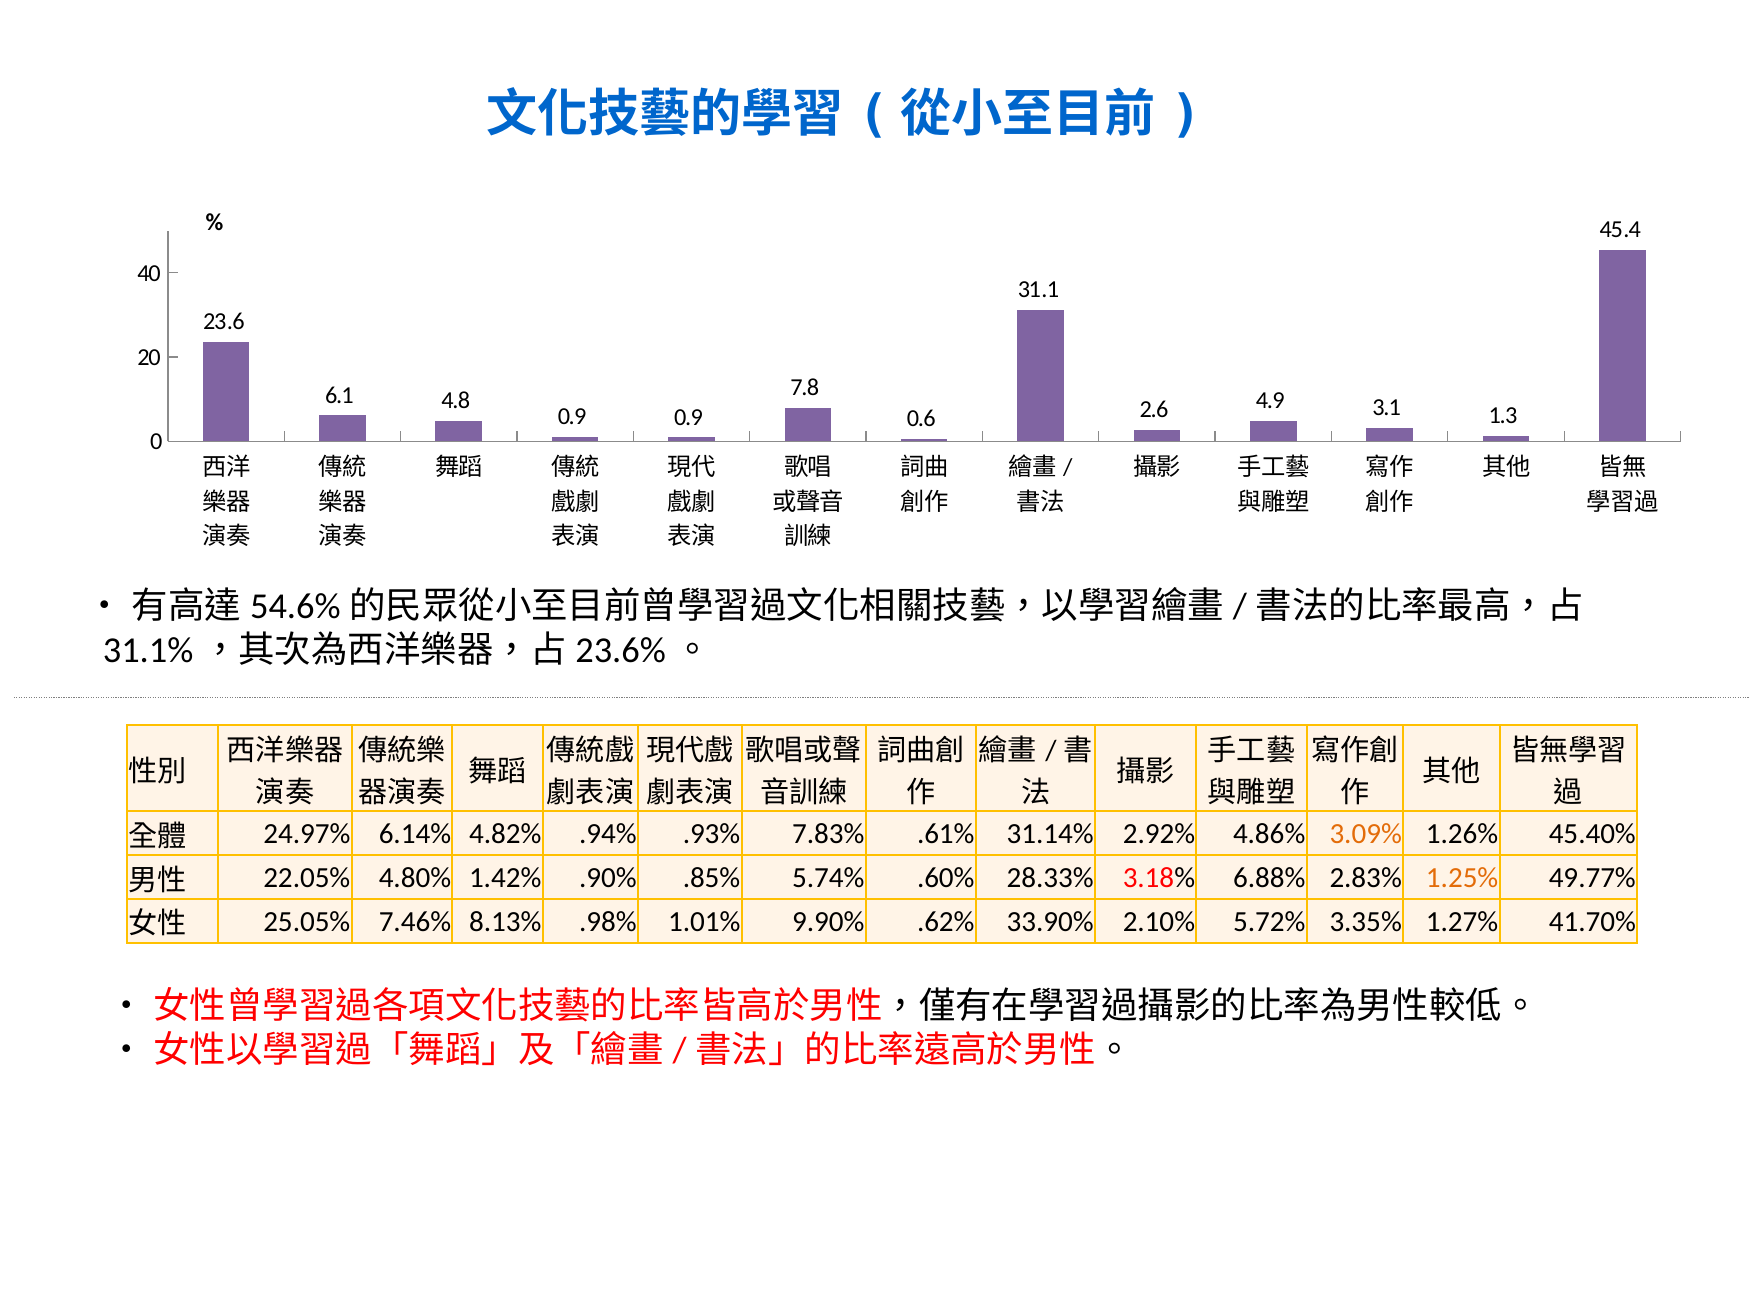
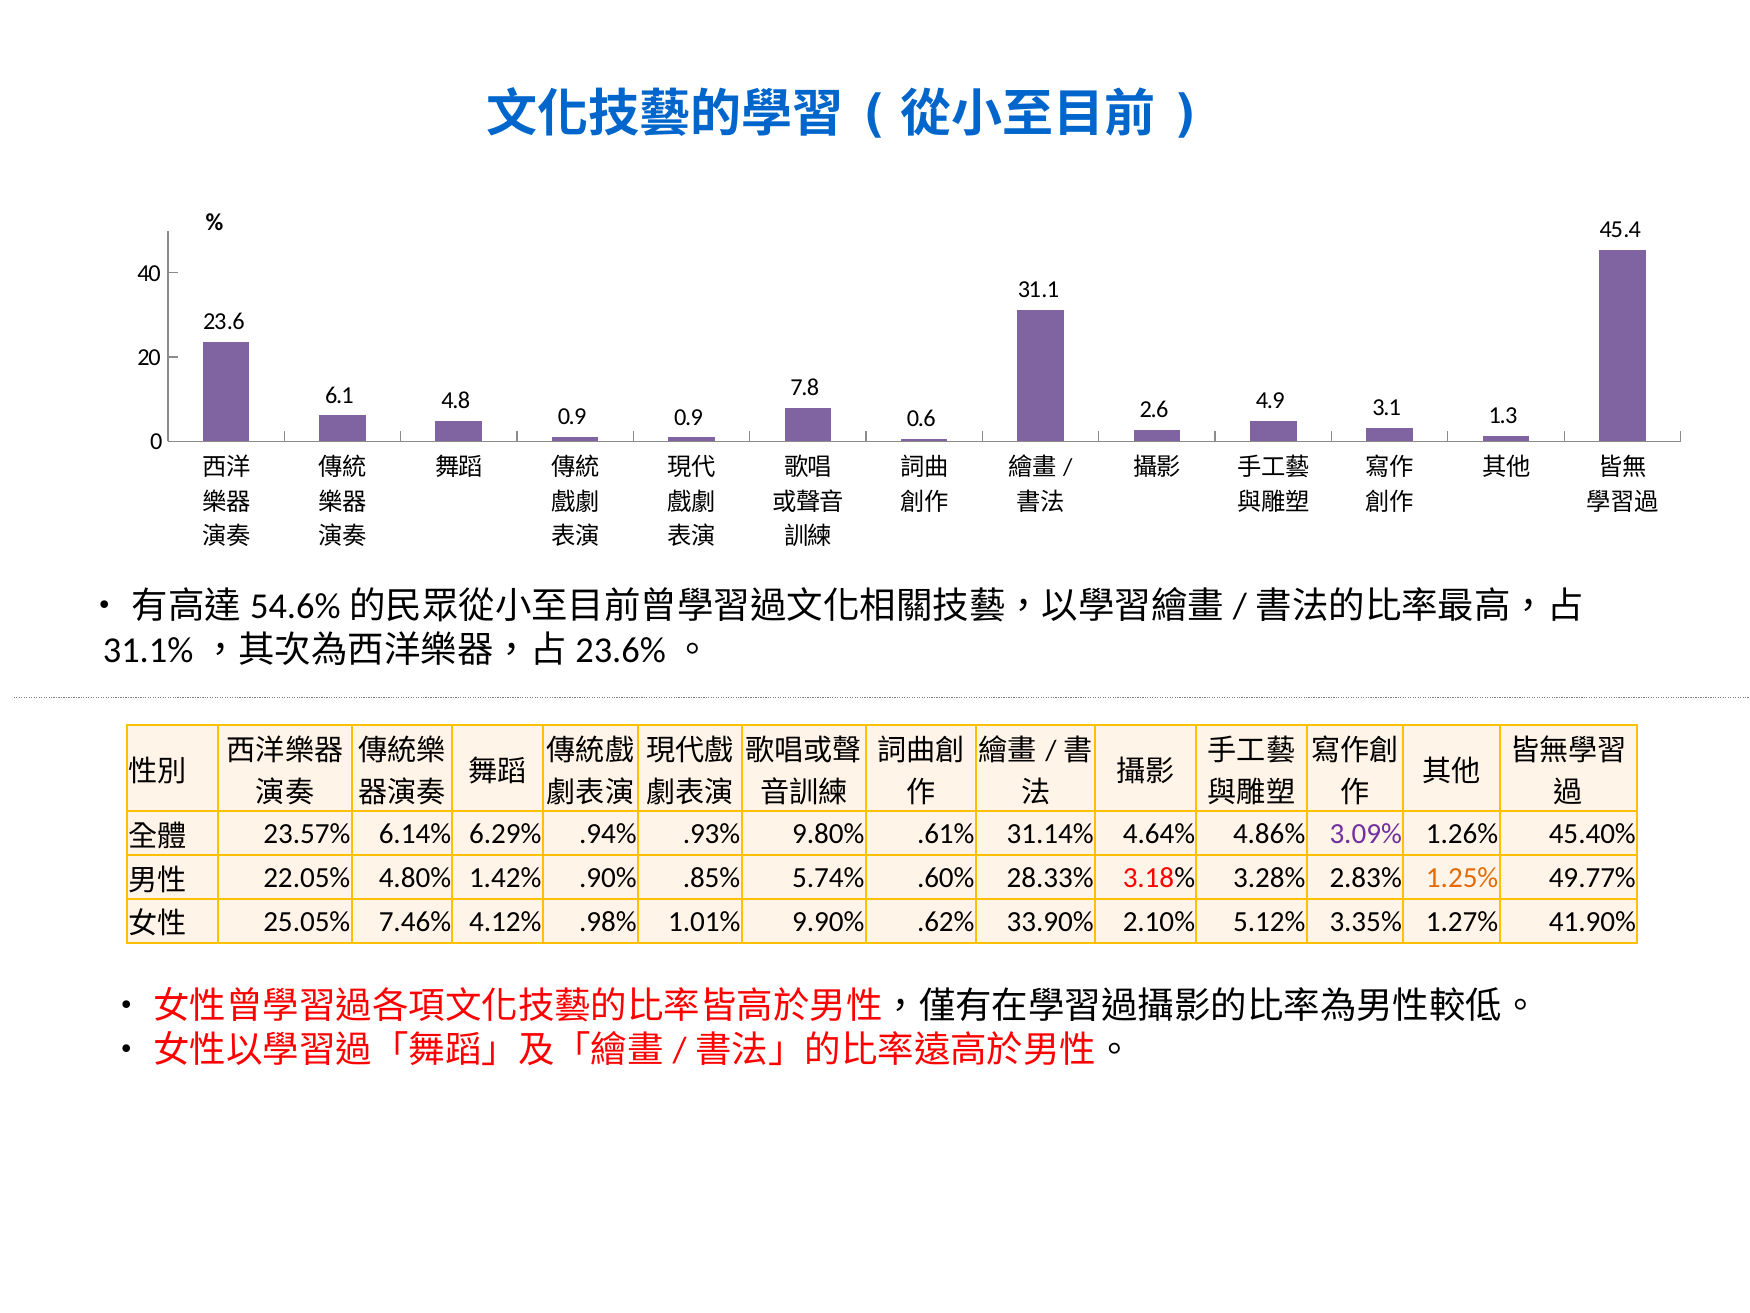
24.97%: 24.97% -> 23.57%
4.82%: 4.82% -> 6.29%
7.83%: 7.83% -> 9.80%
2.92%: 2.92% -> 4.64%
3.09% colour: orange -> purple
6.88%: 6.88% -> 3.28%
8.13%: 8.13% -> 4.12%
5.72%: 5.72% -> 5.12%
41.70%: 41.70% -> 41.90%
